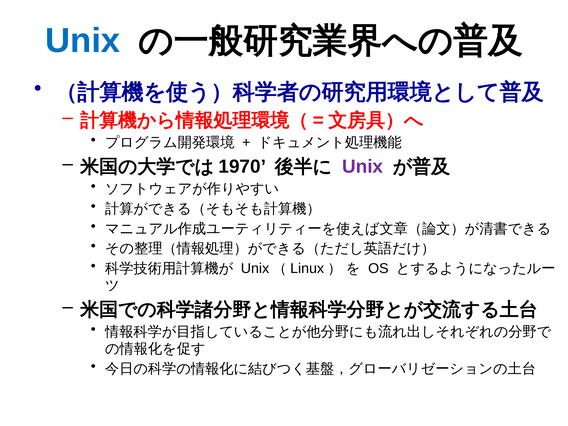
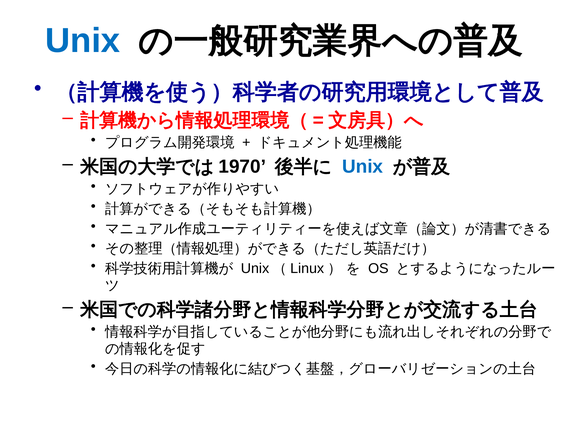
Unix at (363, 167) colour: purple -> blue
